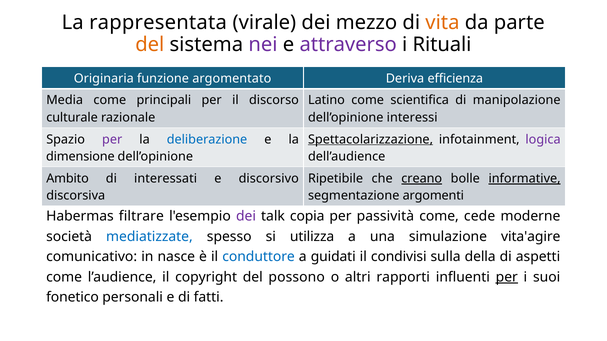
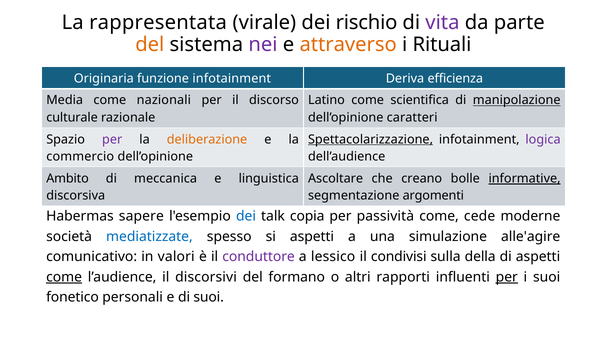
mezzo: mezzo -> rischio
vita colour: orange -> purple
attraverso colour: purple -> orange
funzione argomentato: argomentato -> infotainment
principali: principali -> nazionali
manipolazione underline: none -> present
interessi: interessi -> caratteri
deliberazione colour: blue -> orange
dimensione: dimensione -> commercio
interessati: interessati -> meccanica
discorsivo: discorsivo -> linguistica
Ripetibile: Ripetibile -> Ascoltare
creano underline: present -> none
filtrare: filtrare -> sapere
dei at (246, 217) colour: purple -> blue
si utilizza: utilizza -> aspetti
vita'agire: vita'agire -> alle'agire
nasce: nasce -> valori
conduttore colour: blue -> purple
guidati: guidati -> lessico
come at (64, 277) underline: none -> present
copyright: copyright -> discorsivi
possono: possono -> formano
di fatti: fatti -> suoi
